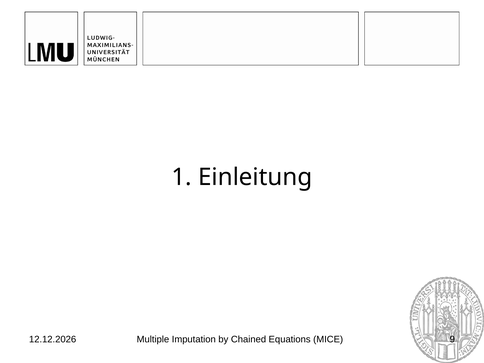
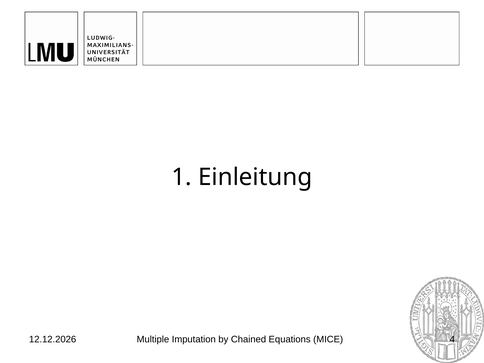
9: 9 -> 4
